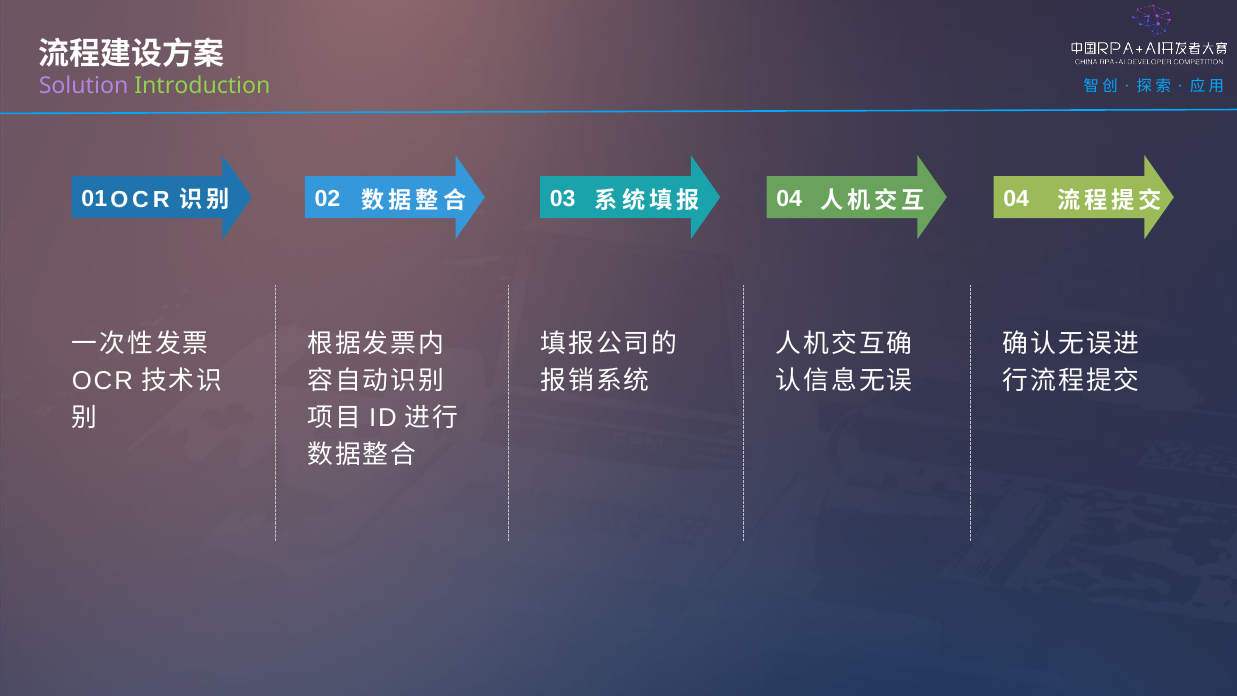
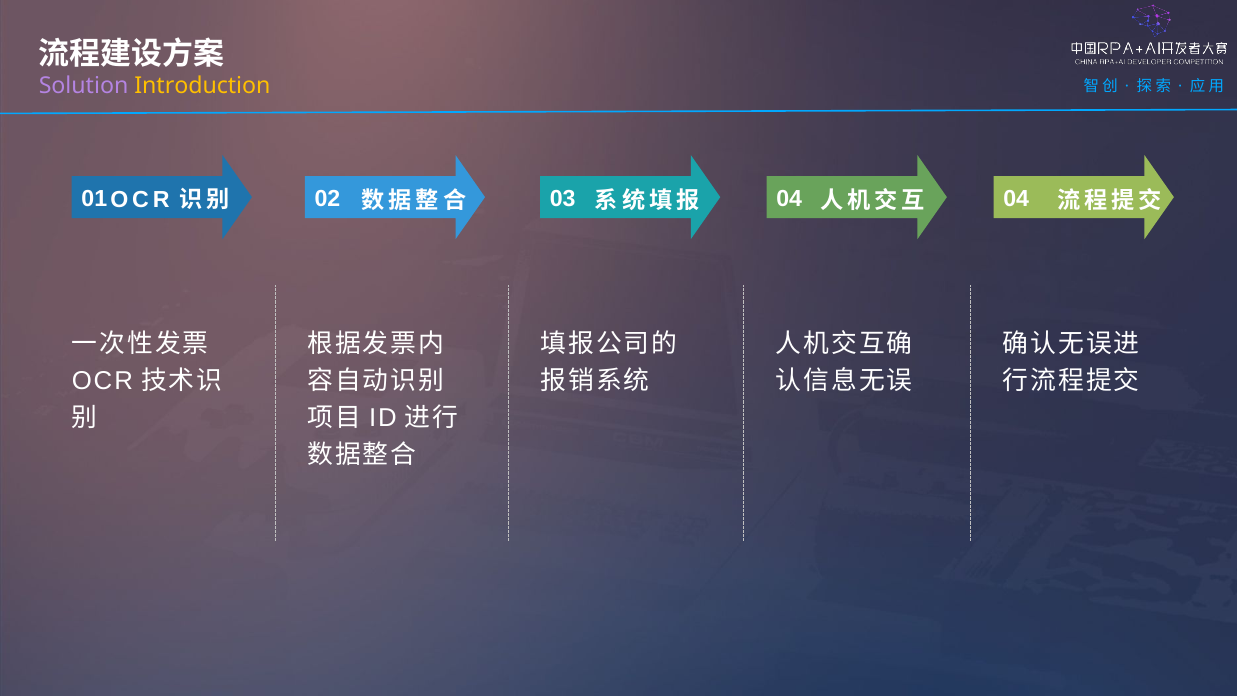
Introduction colour: light green -> yellow
